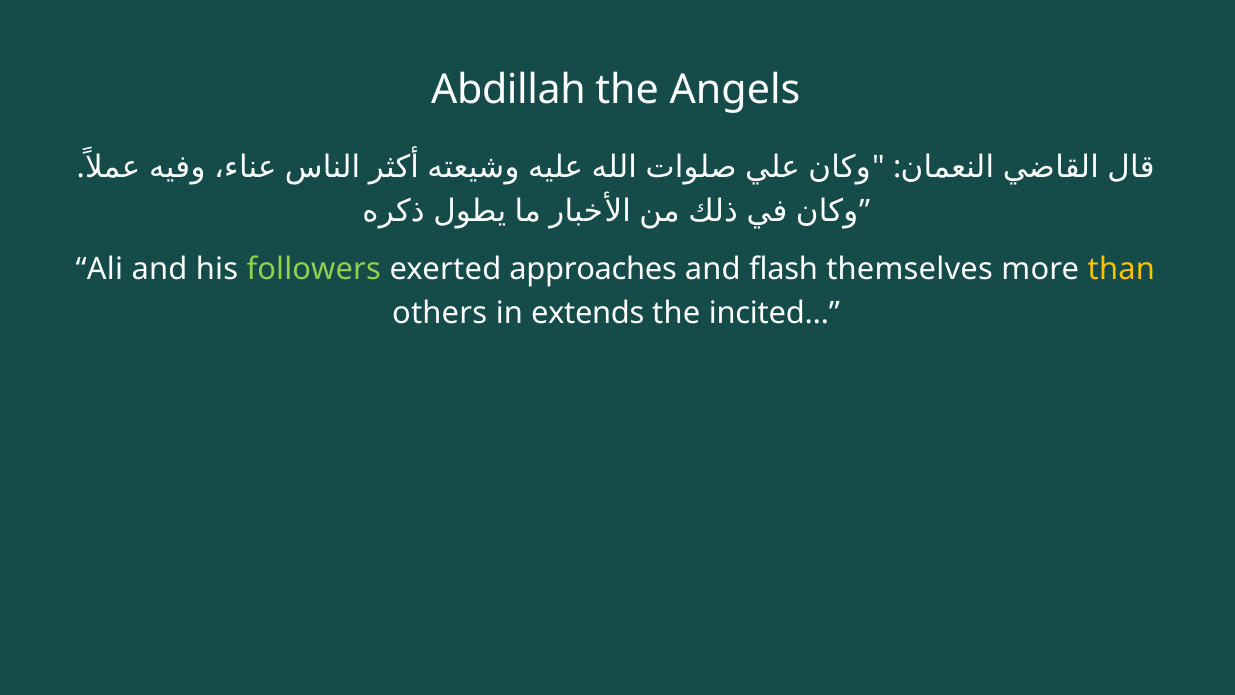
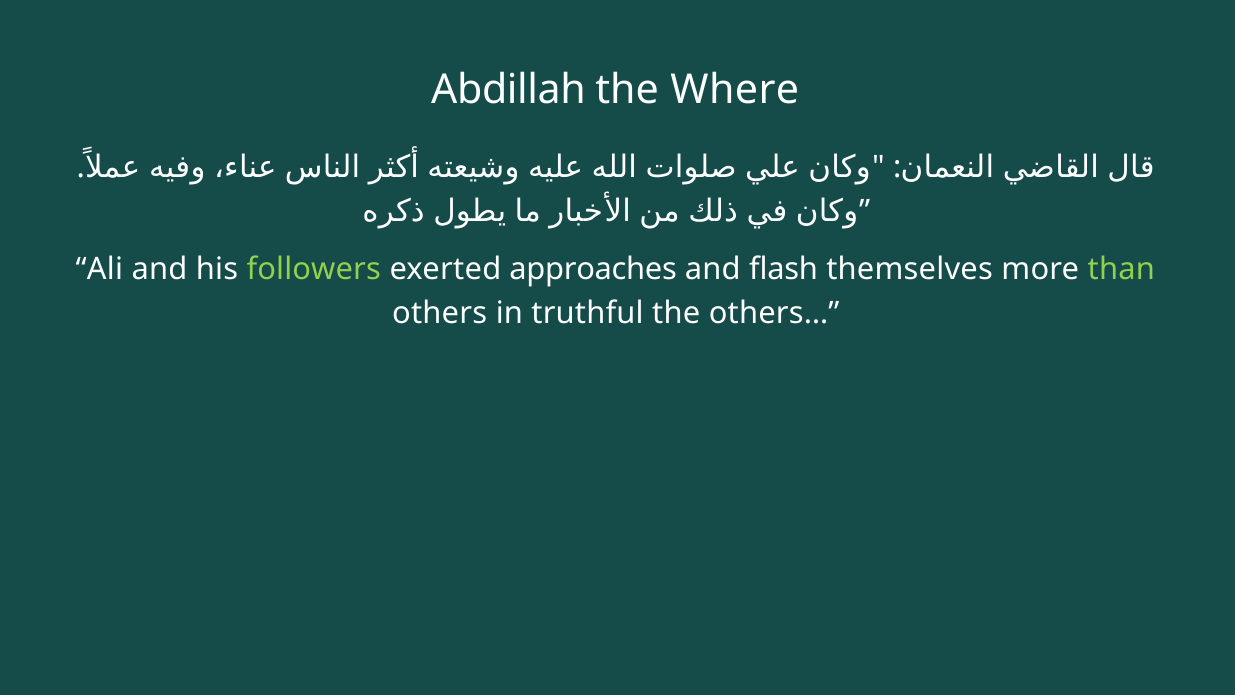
Angels: Angels -> Where
than colour: yellow -> light green
extends: extends -> truthful
incited…: incited… -> others…
